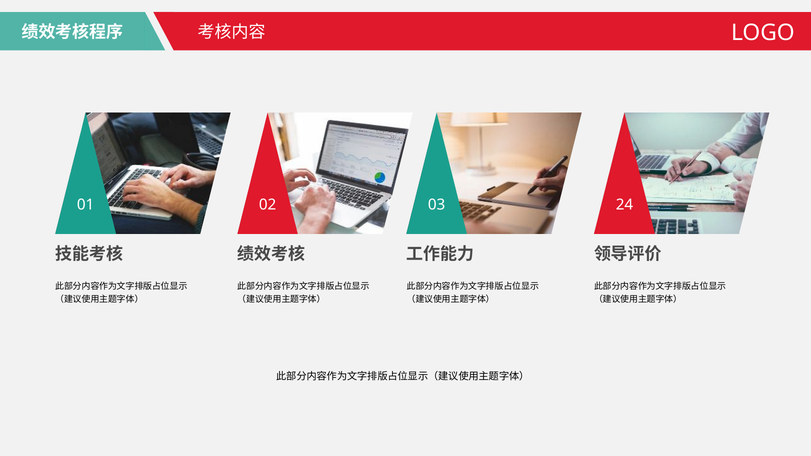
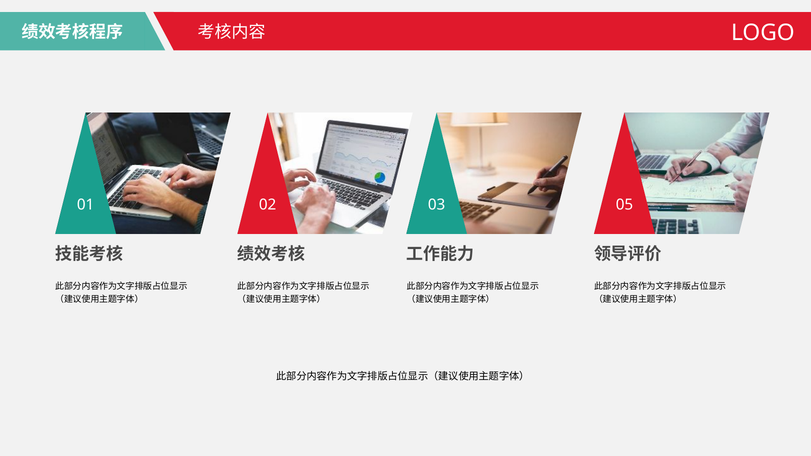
24: 24 -> 05
